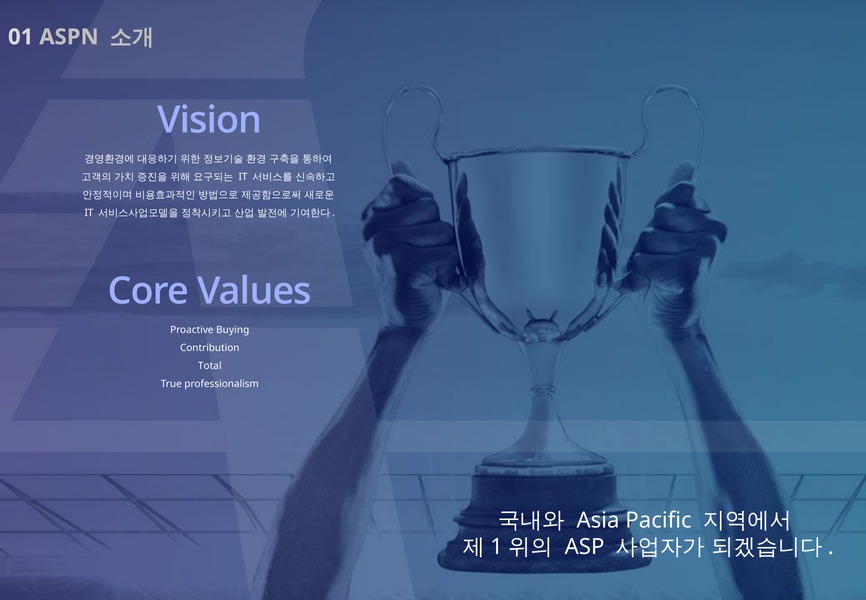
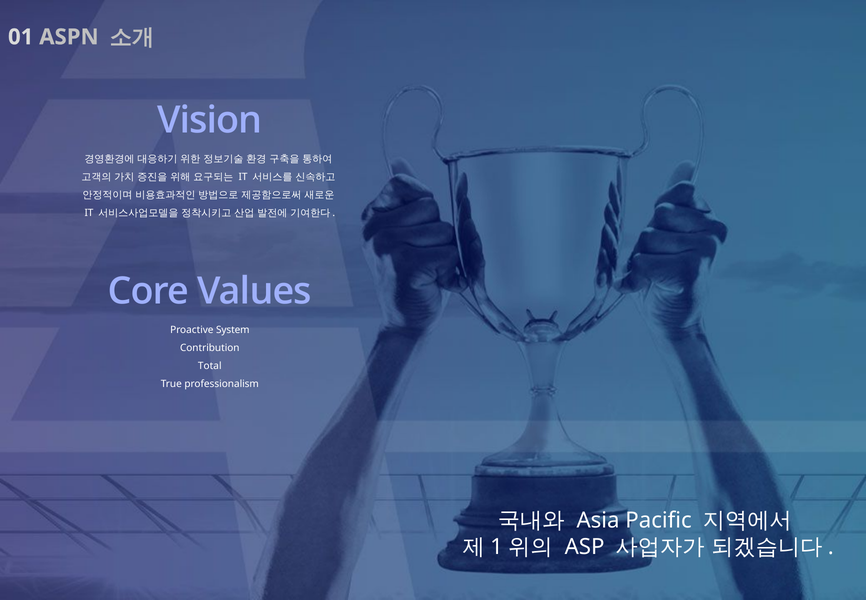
Buying: Buying -> System
